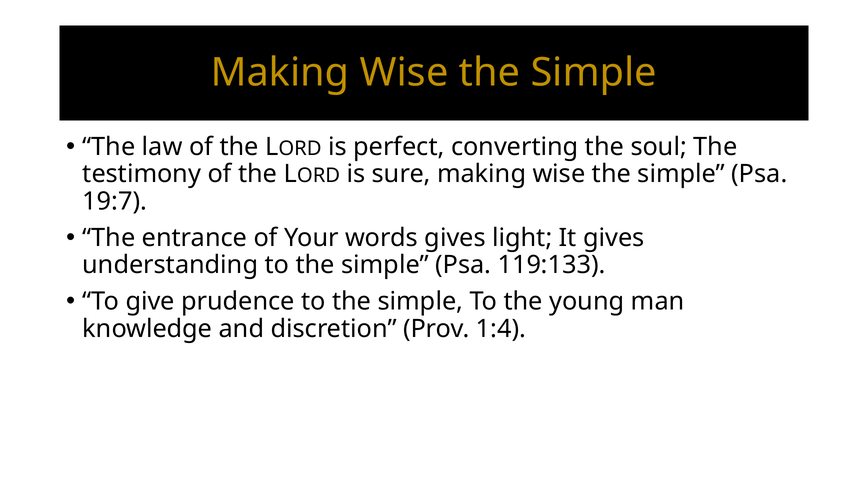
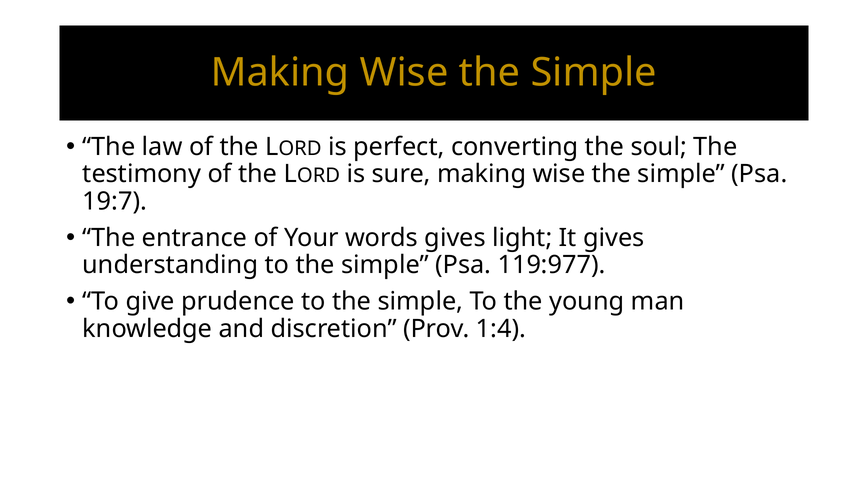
119:133: 119:133 -> 119:977
